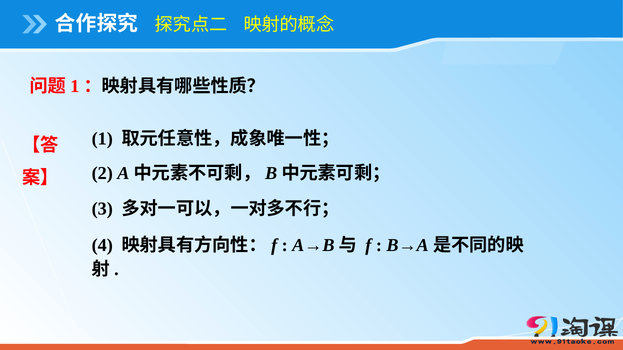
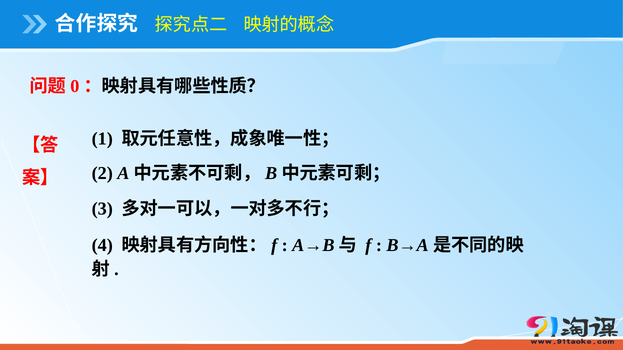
1 at (75, 87): 1 -> 0
